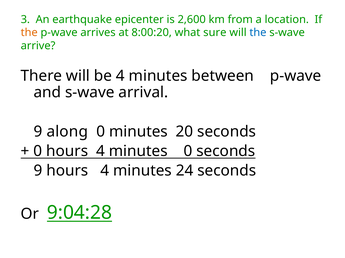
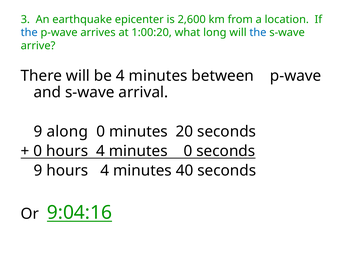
the at (29, 33) colour: orange -> blue
8:00:20: 8:00:20 -> 1:00:20
sure: sure -> long
24: 24 -> 40
9:04:28: 9:04:28 -> 9:04:16
